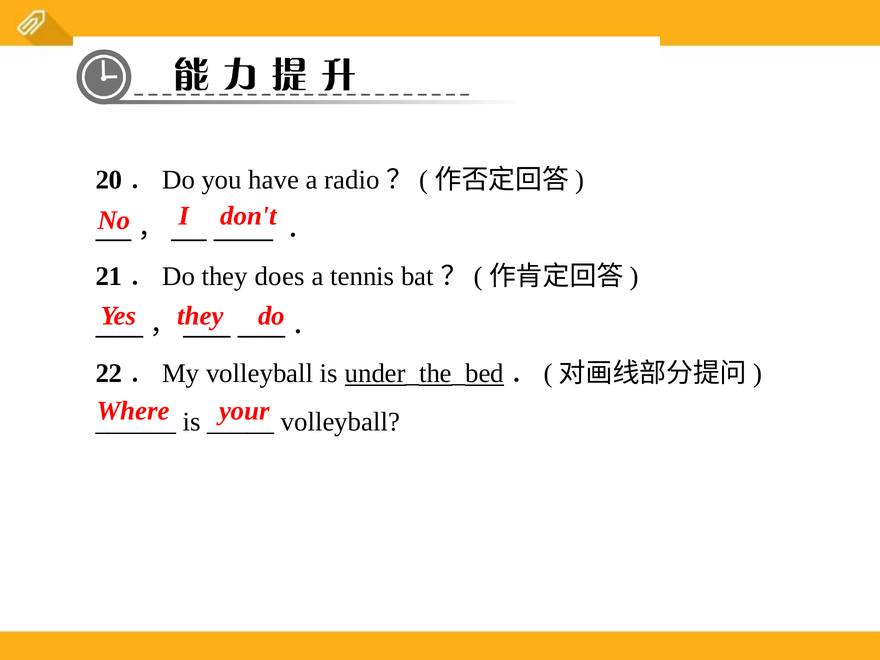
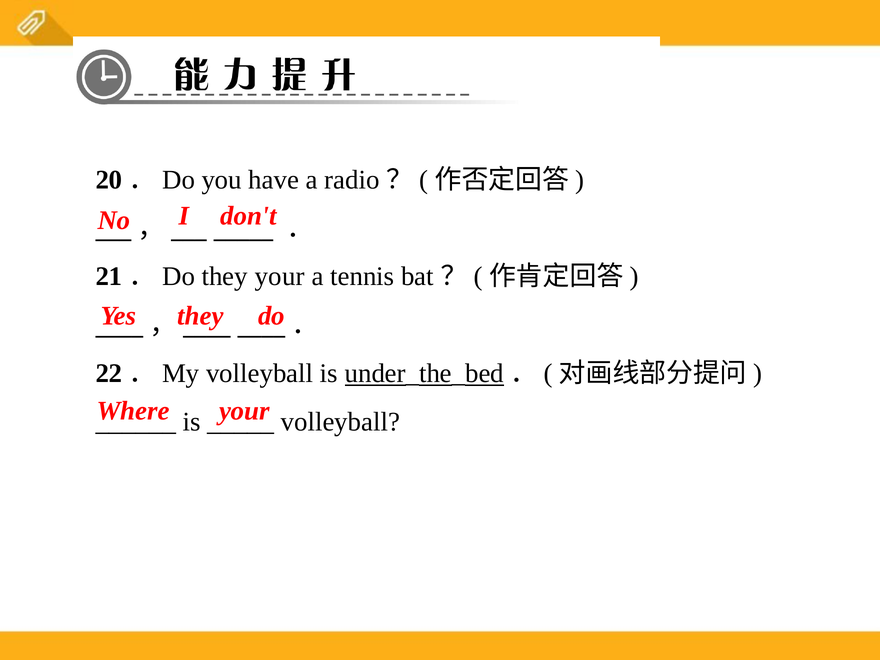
they does: does -> your
